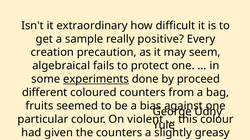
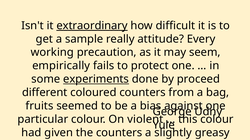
extraordinary underline: none -> present
positive: positive -> attitude
creation: creation -> working
algebraical: algebraical -> empirically
